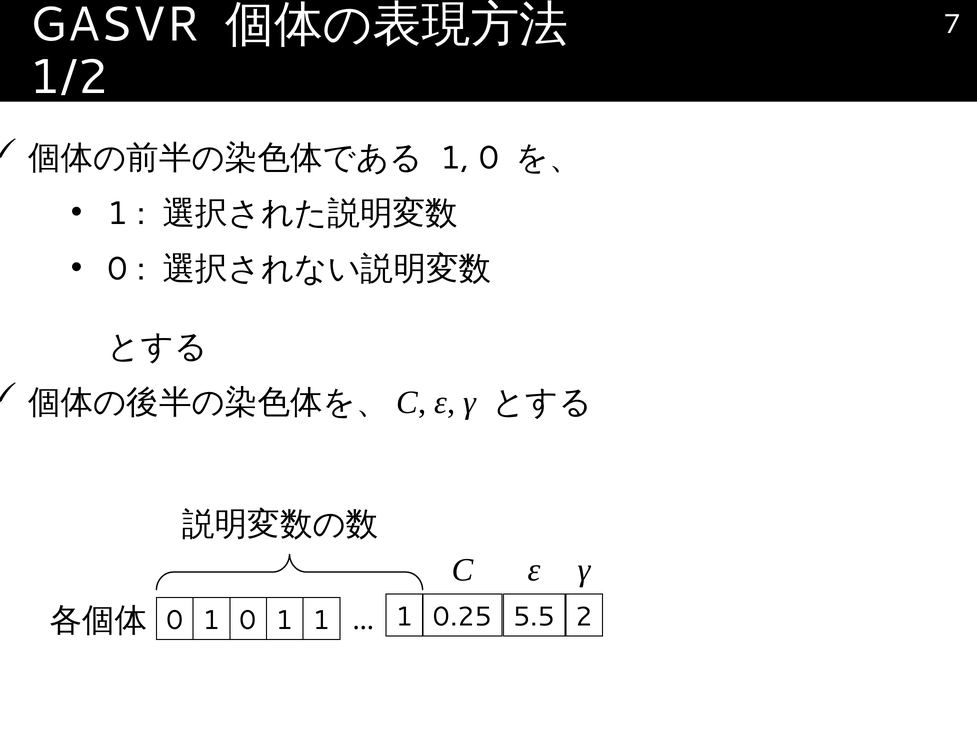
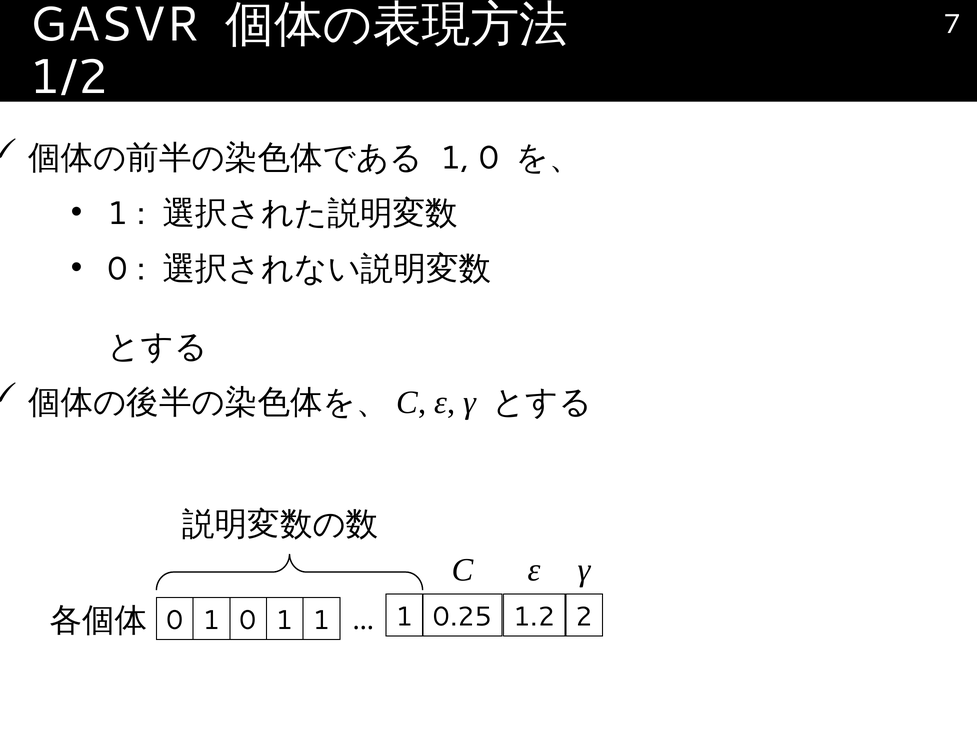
5.5: 5.5 -> 1.2
